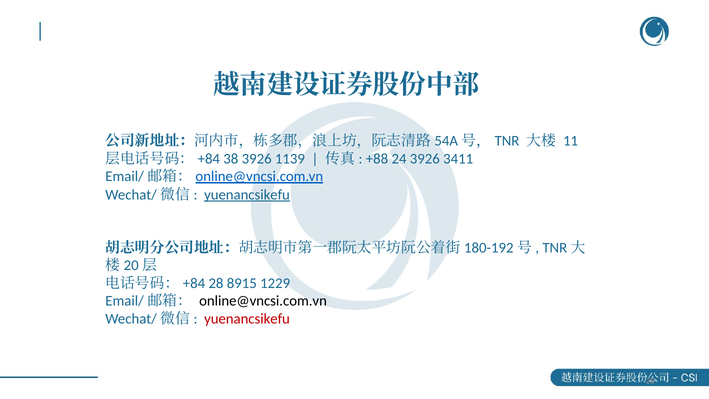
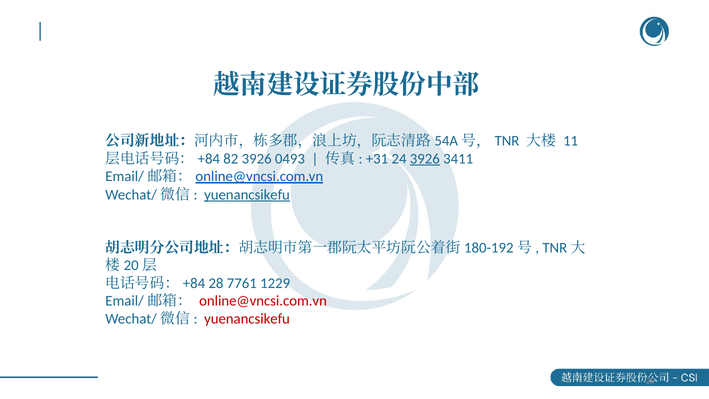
38: 38 -> 82
1139: 1139 -> 0493
+88: +88 -> +31
3926 at (425, 159) underline: none -> present
8915: 8915 -> 7761
online@vncsi.com.vn colour: black -> red
